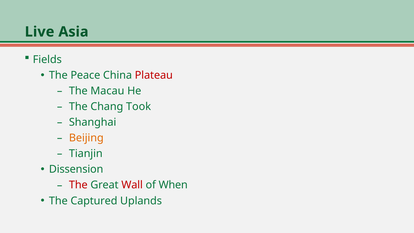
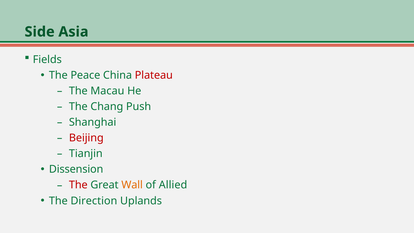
Live: Live -> Side
Took: Took -> Push
Beijing colour: orange -> red
Wall colour: red -> orange
When: When -> Allied
Captured: Captured -> Direction
